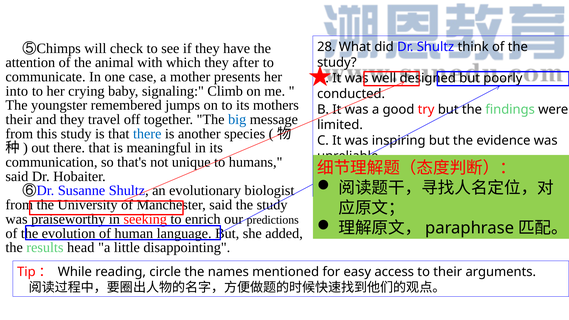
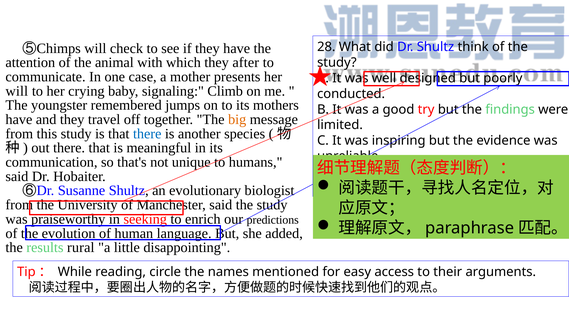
into at (17, 91): into -> will
their at (19, 120): their -> have
big colour: blue -> orange
head: head -> rural
